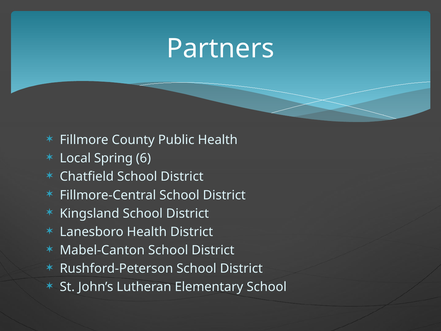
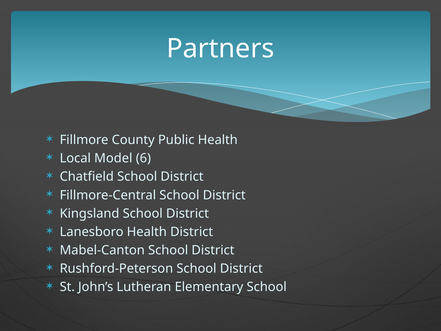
Spring: Spring -> Model
